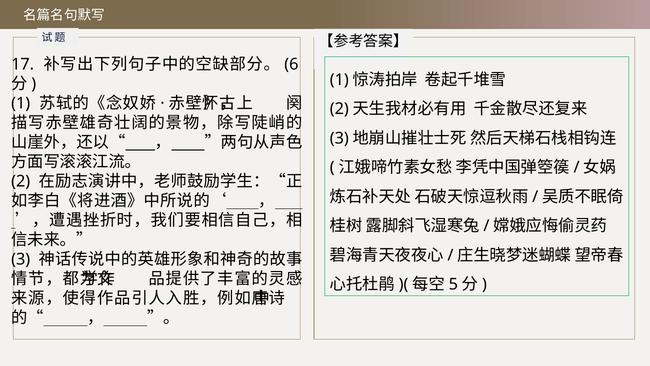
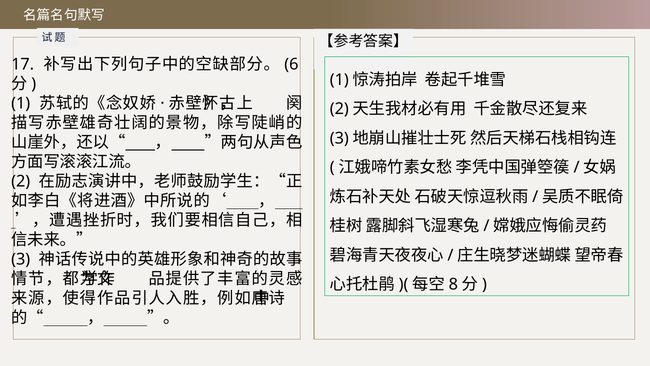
5: 5 -> 8
